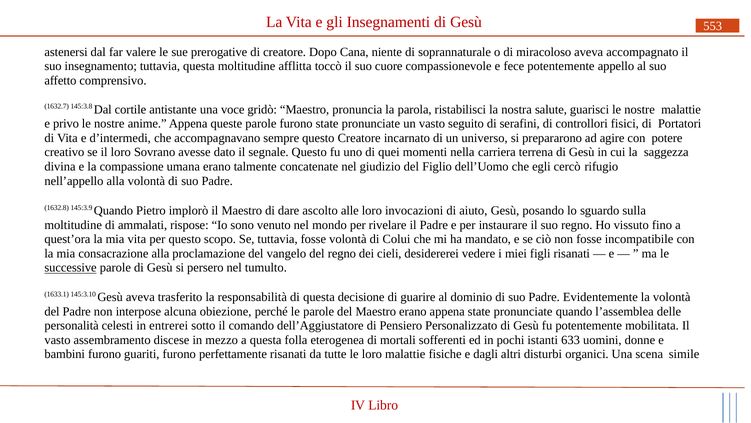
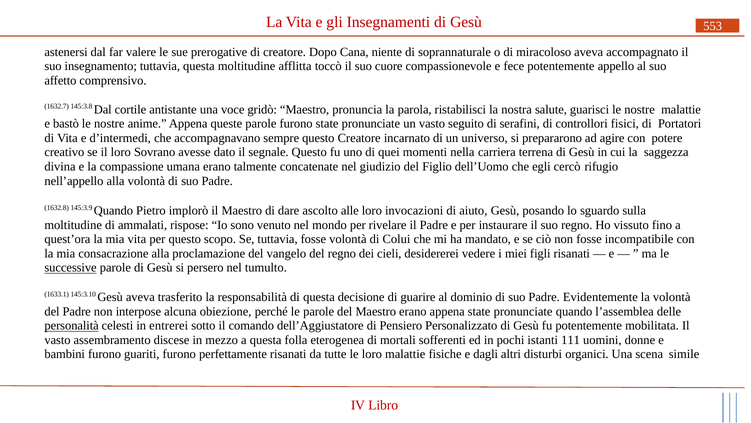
privo: privo -> bastò
personalità underline: none -> present
633: 633 -> 111
